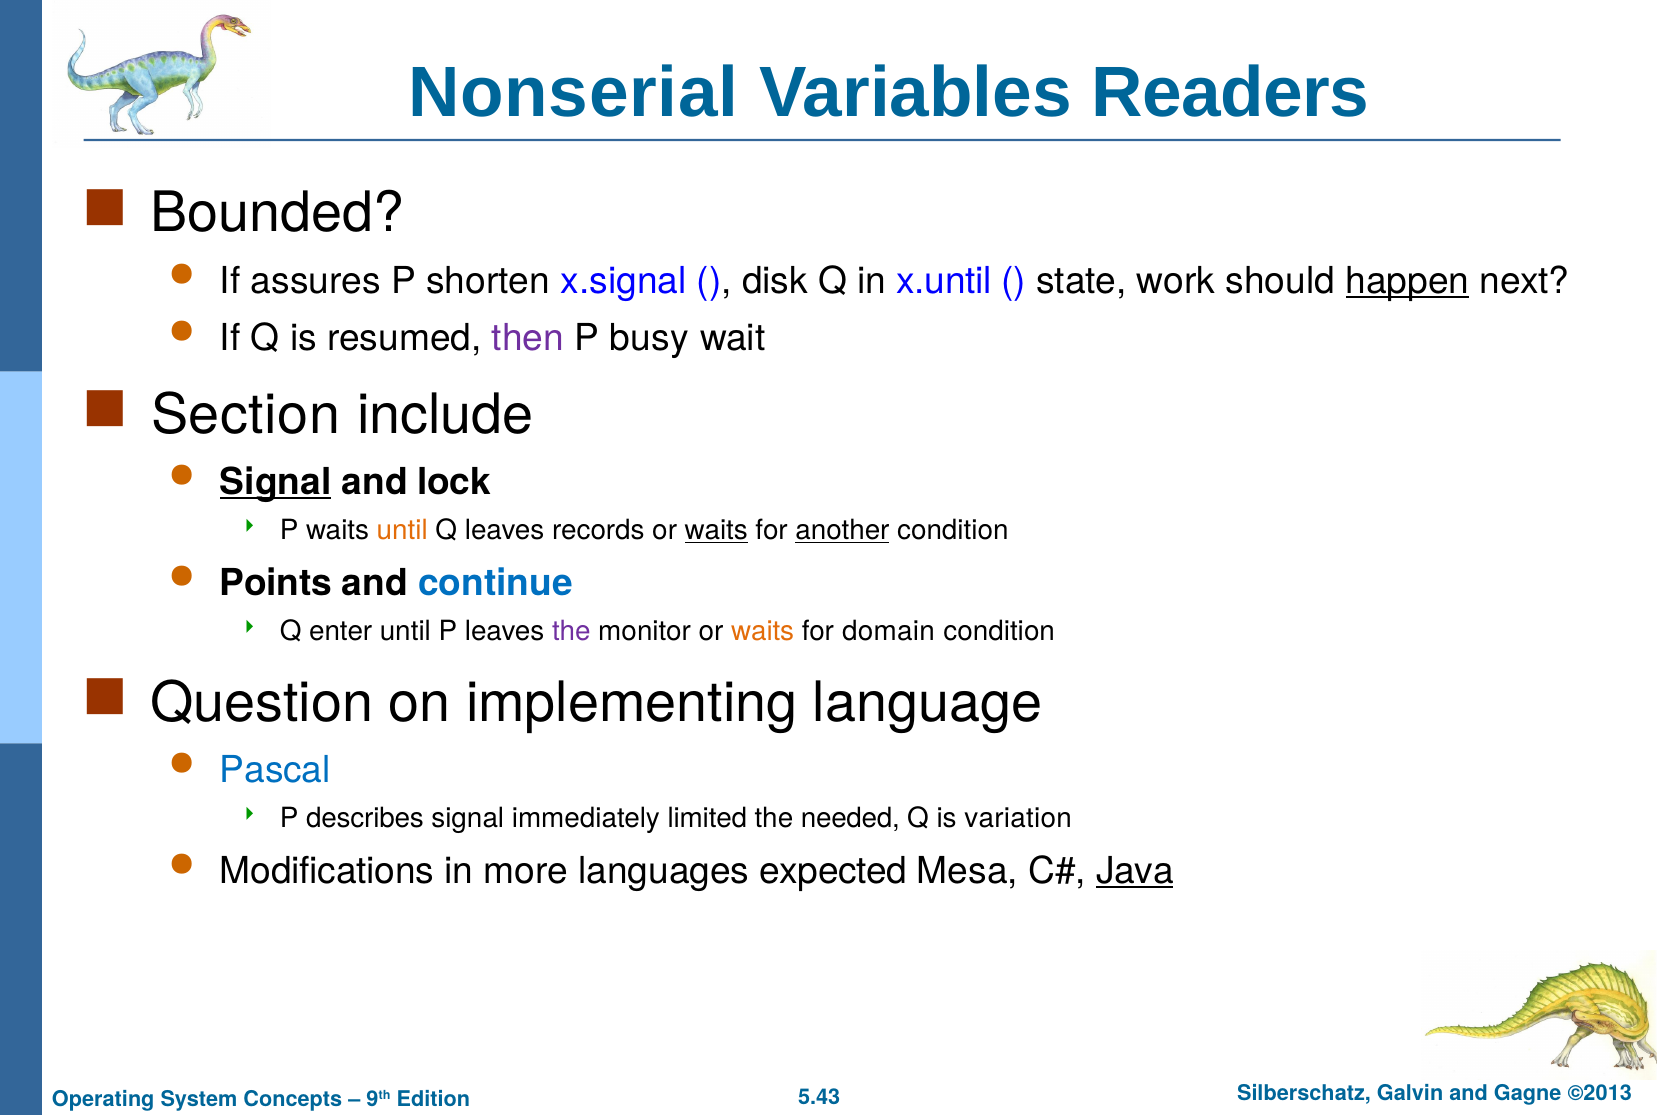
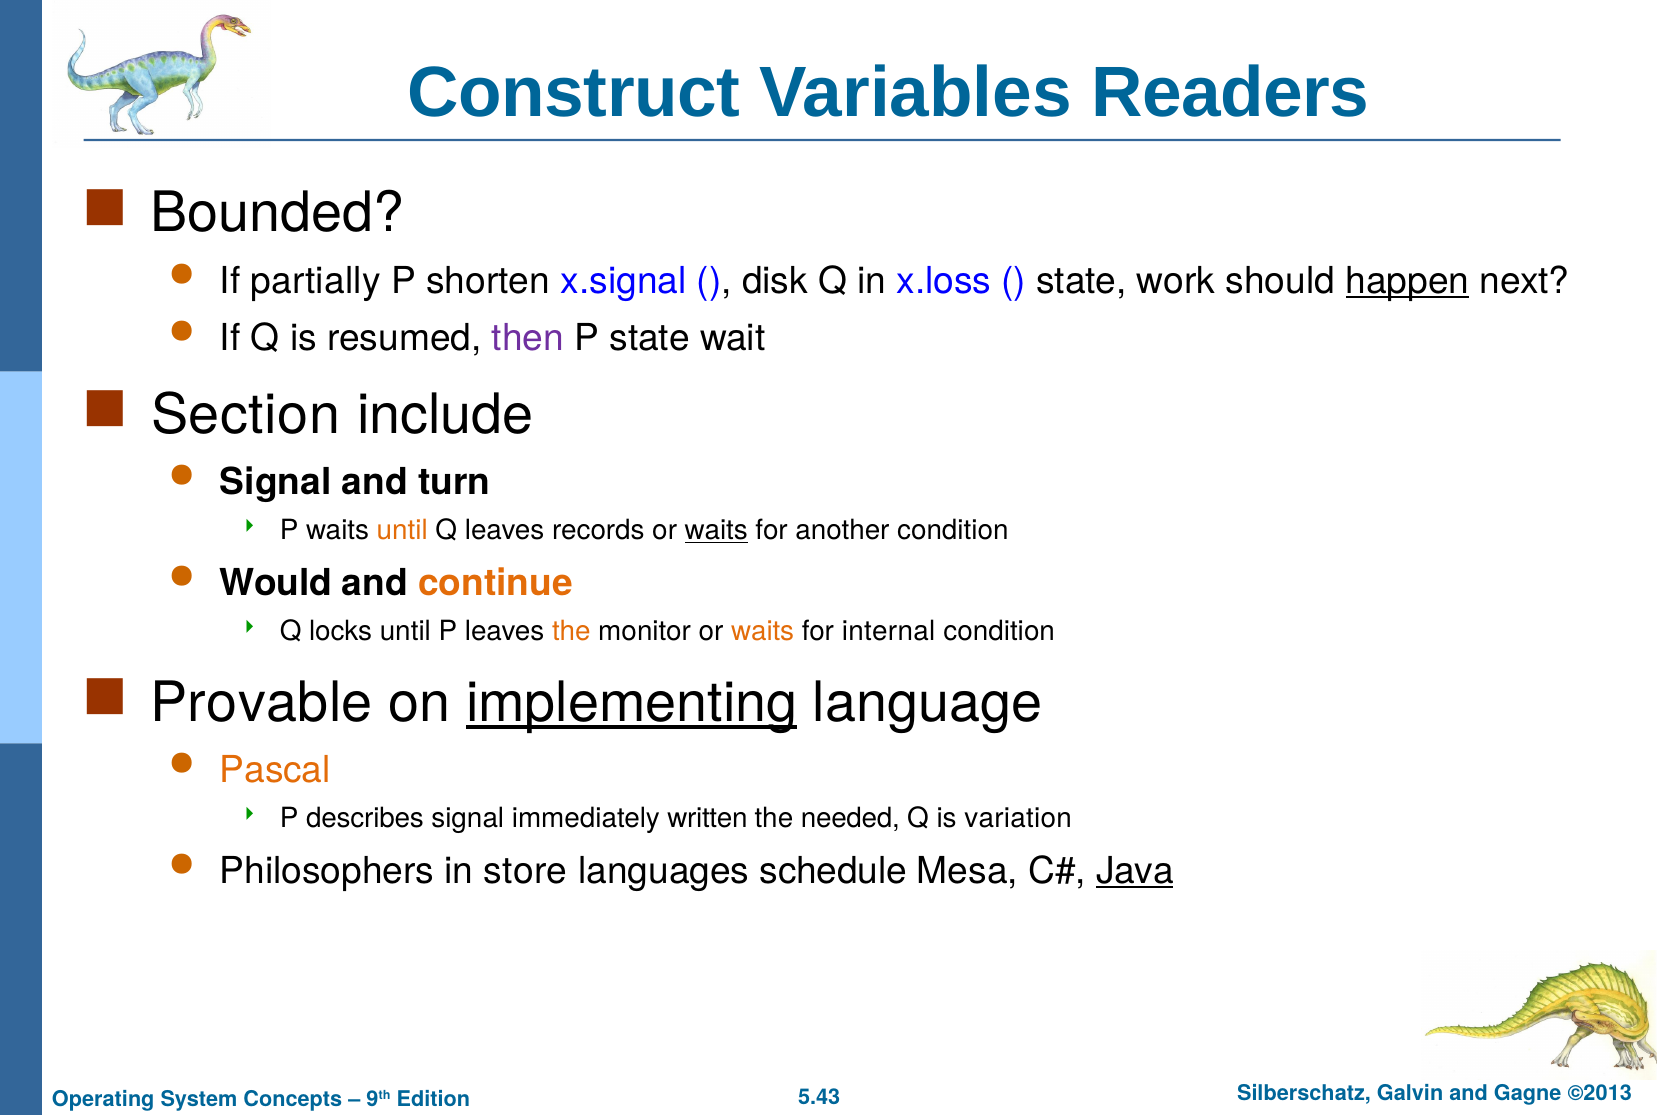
Nonserial: Nonserial -> Construct
assures: assures -> partially
x.until: x.until -> x.loss
P busy: busy -> state
Signal at (276, 482) underline: present -> none
lock: lock -> turn
another underline: present -> none
Points: Points -> Would
continue colour: blue -> orange
enter: enter -> locks
the at (571, 631) colour: purple -> orange
domain: domain -> internal
Question: Question -> Provable
implementing underline: none -> present
Pascal colour: blue -> orange
limited: limited -> written
Modifications: Modifications -> Philosophers
more: more -> store
expected: expected -> schedule
